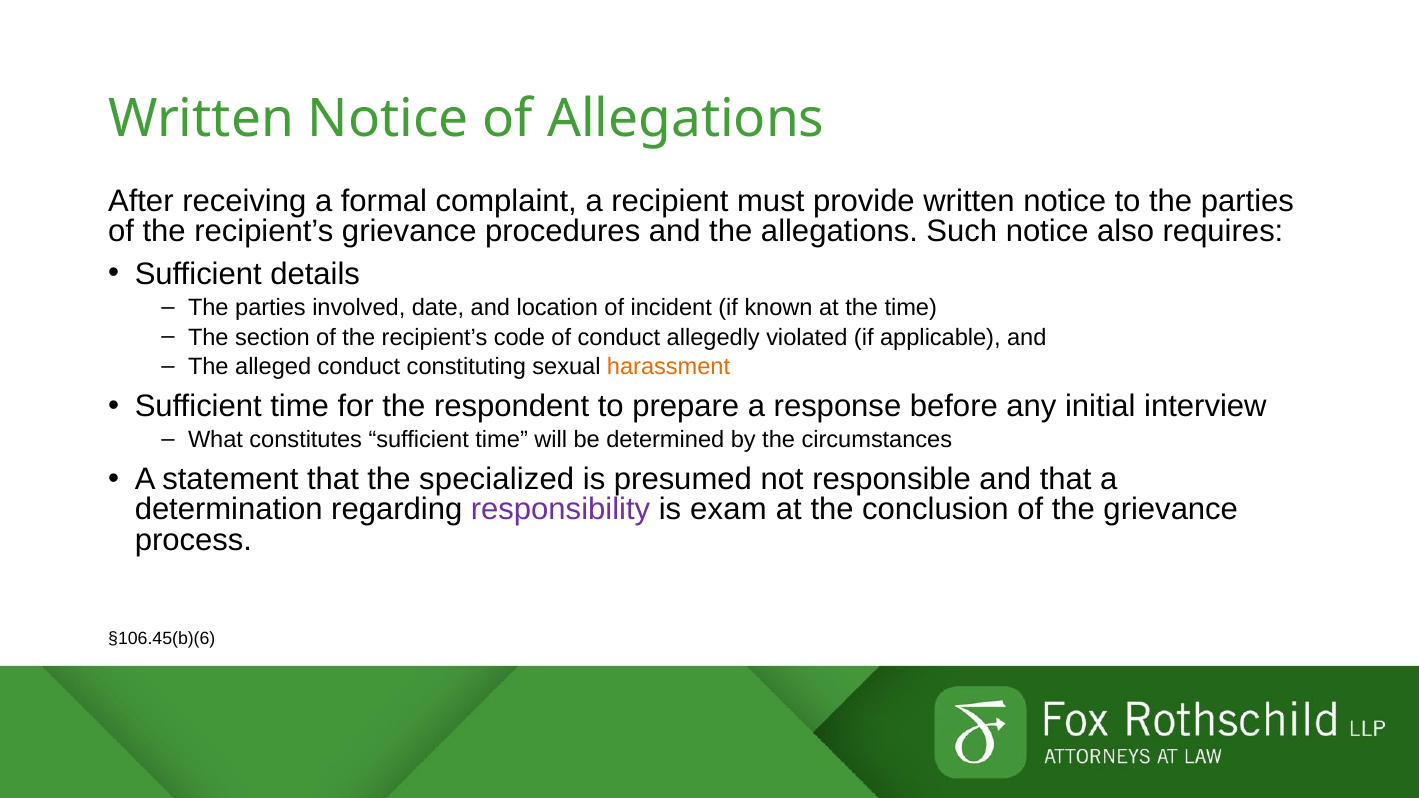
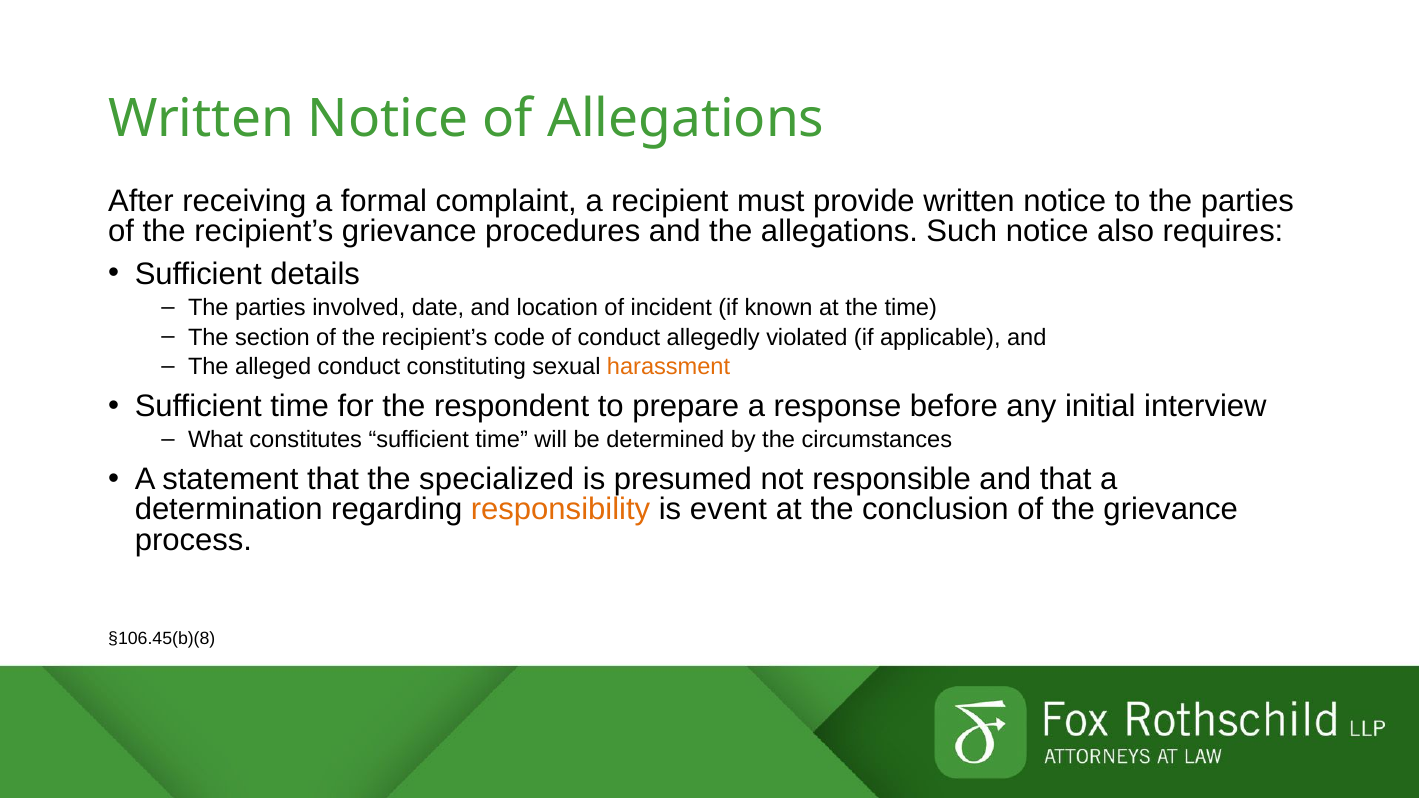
responsibility colour: purple -> orange
exam: exam -> event
§106.45(b)(6: §106.45(b)(6 -> §106.45(b)(8
